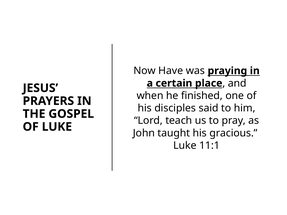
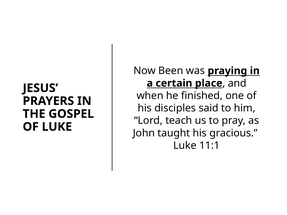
Have: Have -> Been
